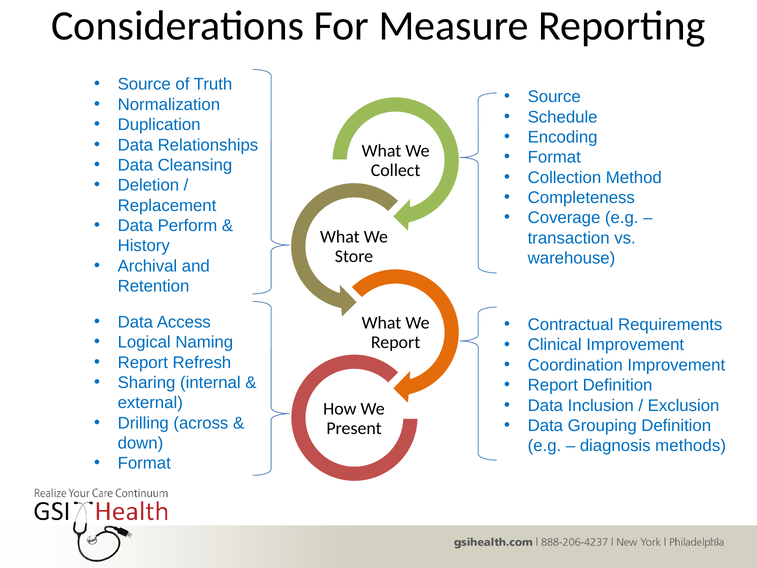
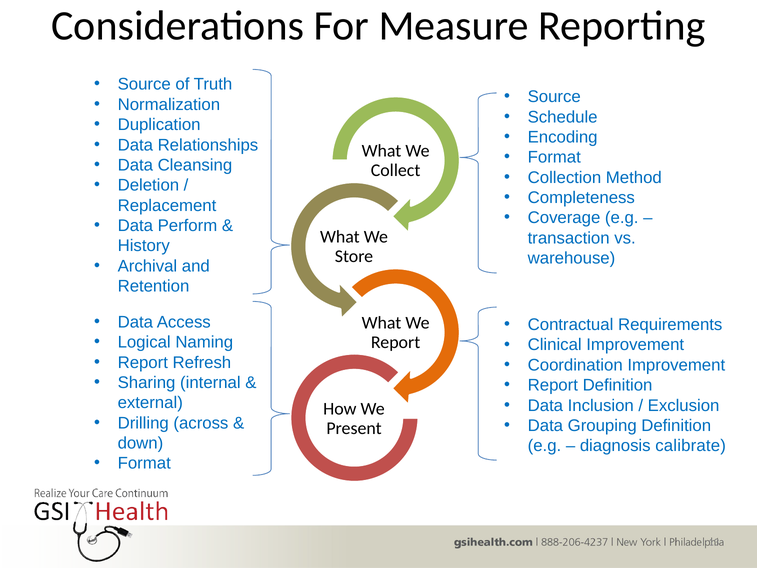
methods: methods -> calibrate
